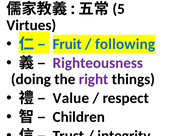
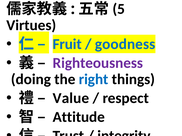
following: following -> goodness
right colour: purple -> blue
Children: Children -> Attitude
